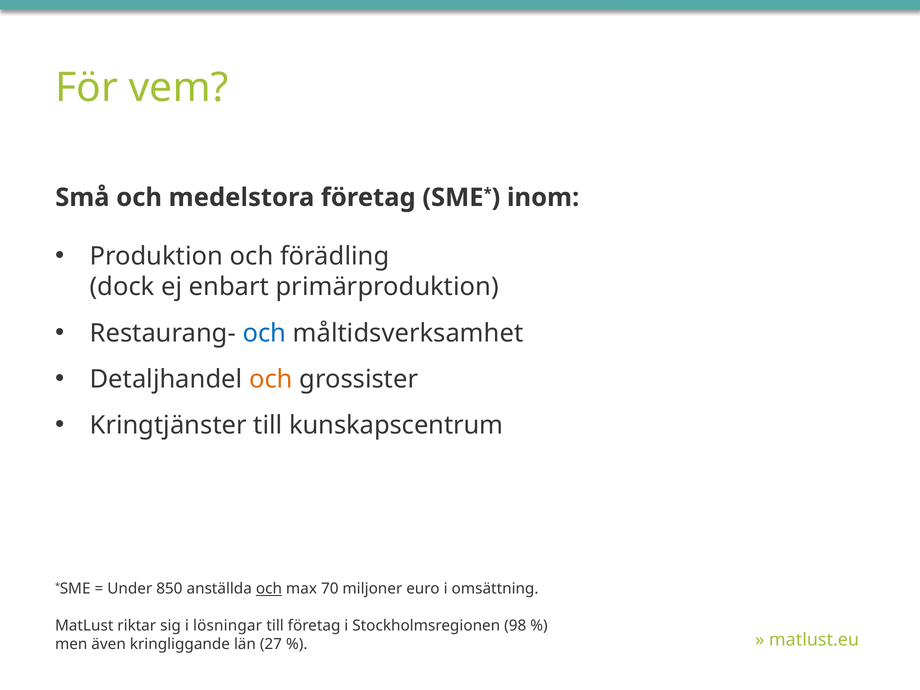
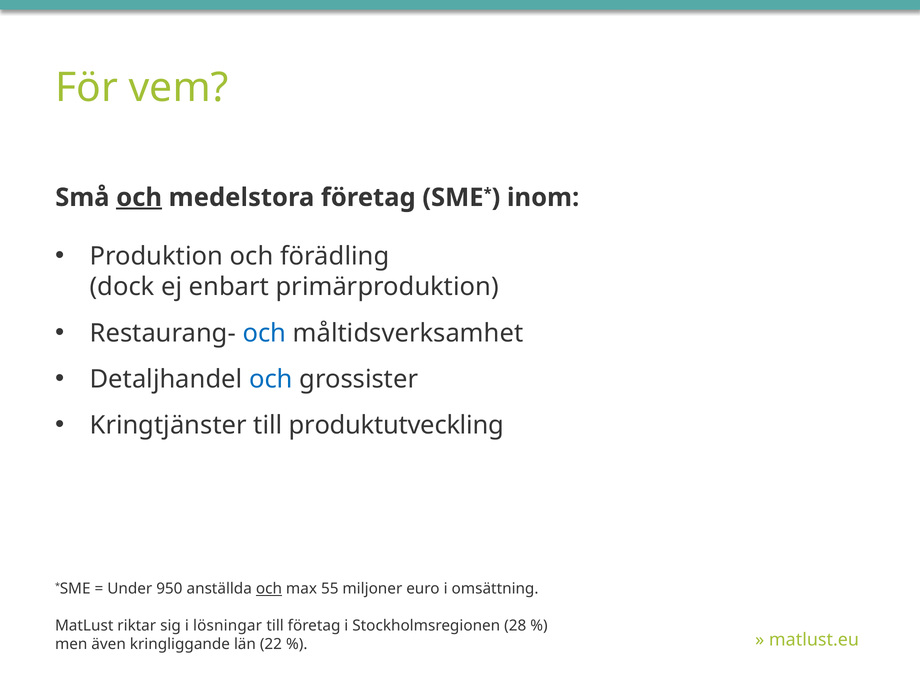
och at (139, 198) underline: none -> present
och at (271, 379) colour: orange -> blue
kunskapscentrum: kunskapscentrum -> produktutveckling
850: 850 -> 950
70: 70 -> 55
98: 98 -> 28
27: 27 -> 22
